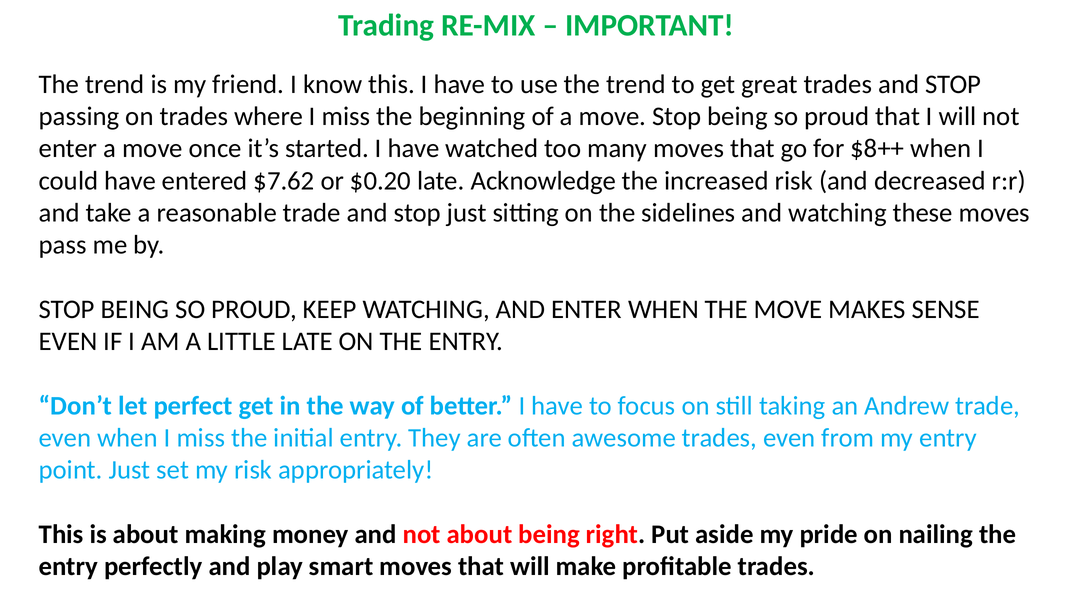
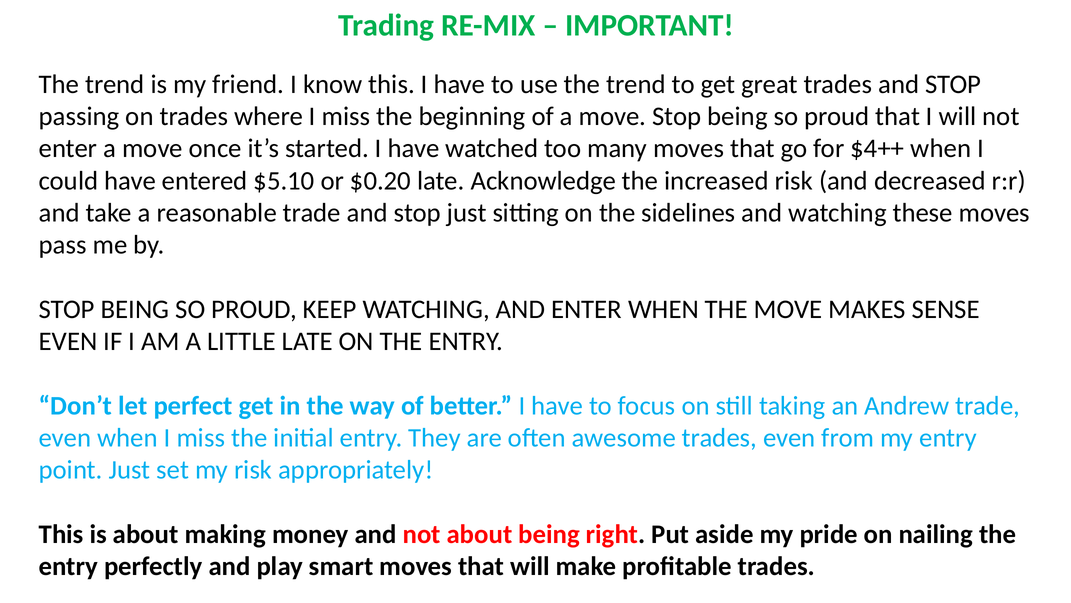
$8++: $8++ -> $4++
$7.62: $7.62 -> $5.10
